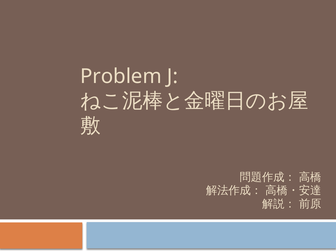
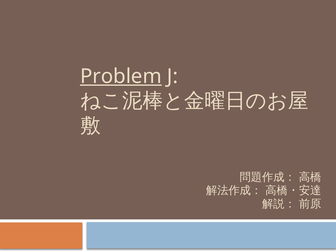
Problem underline: none -> present
